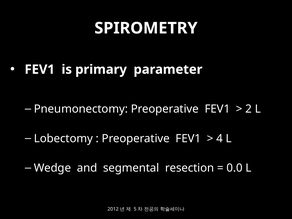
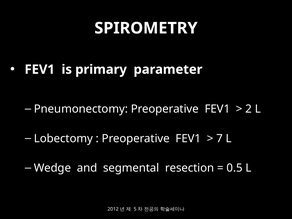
4: 4 -> 7
0.0: 0.0 -> 0.5
